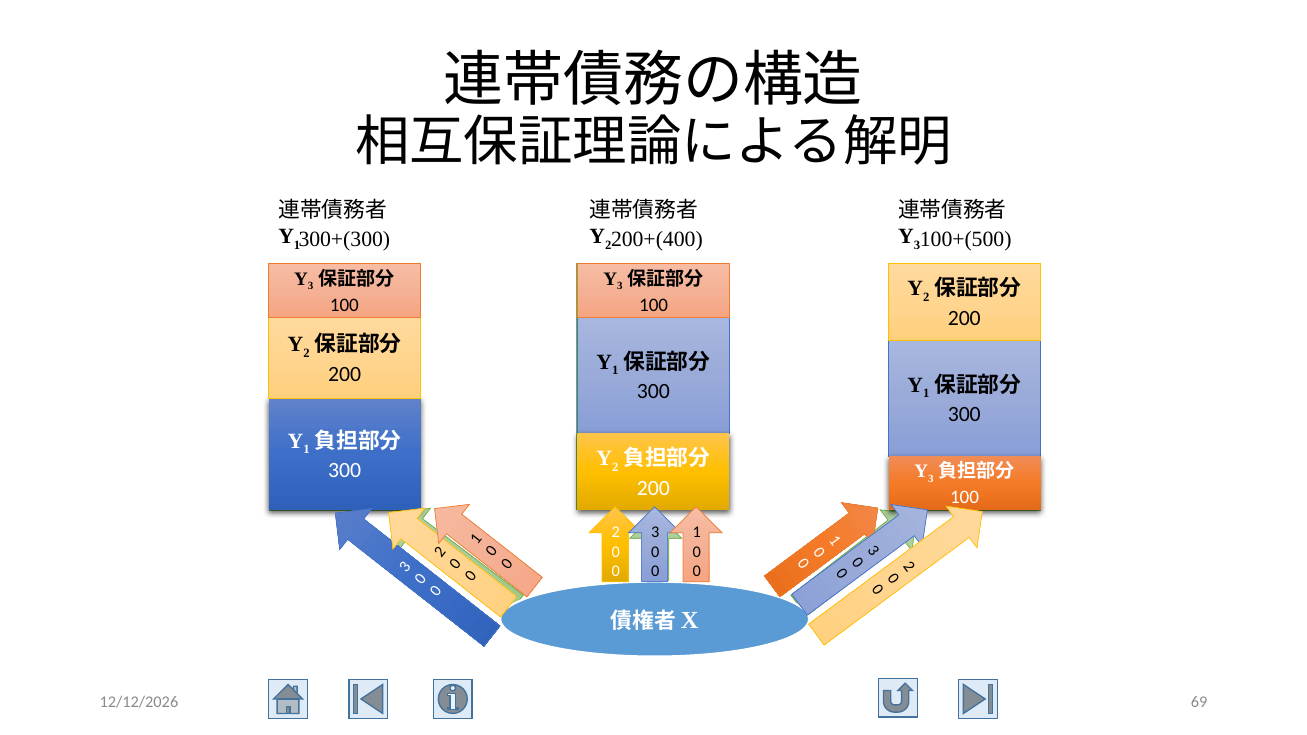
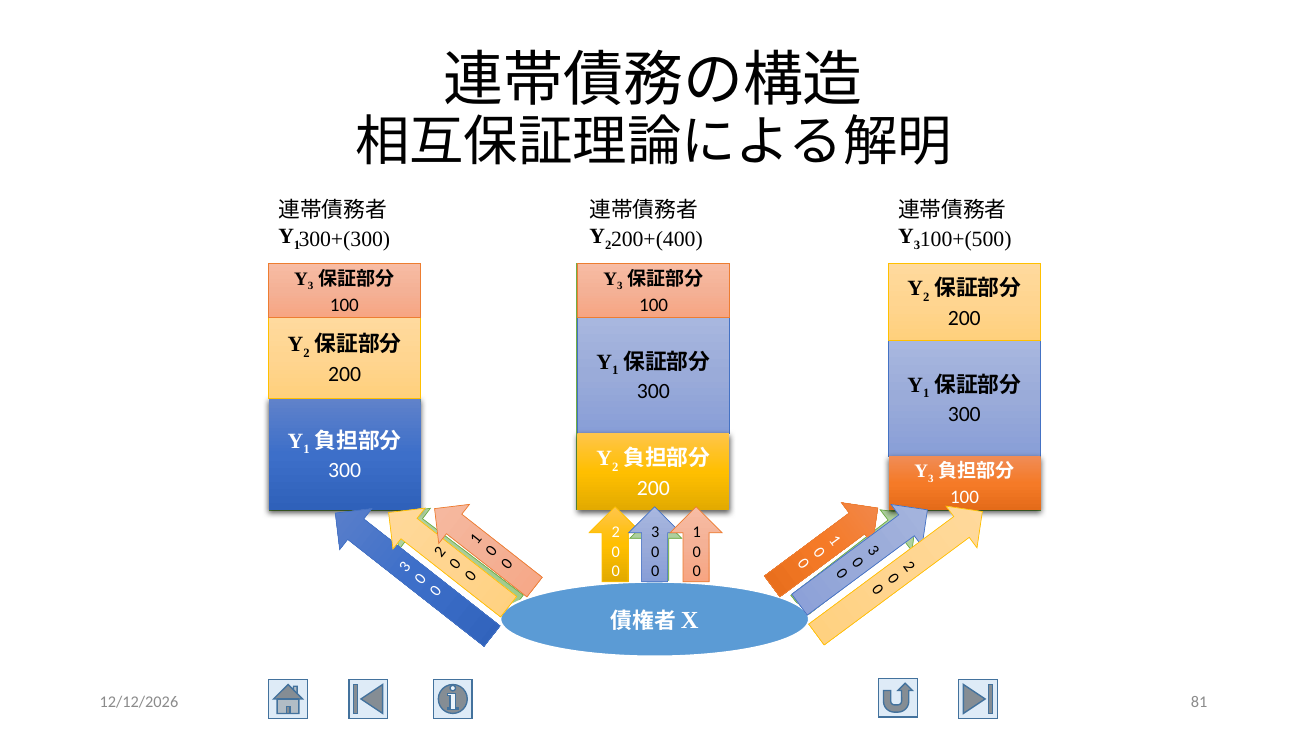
69: 69 -> 81
